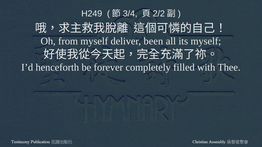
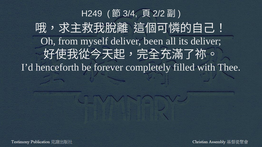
its myself: myself -> deliver
